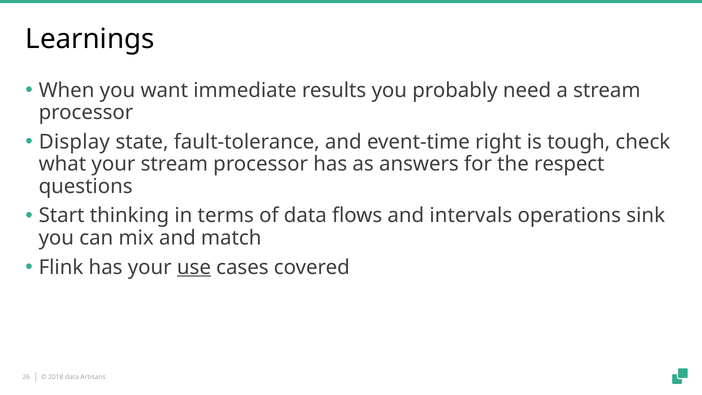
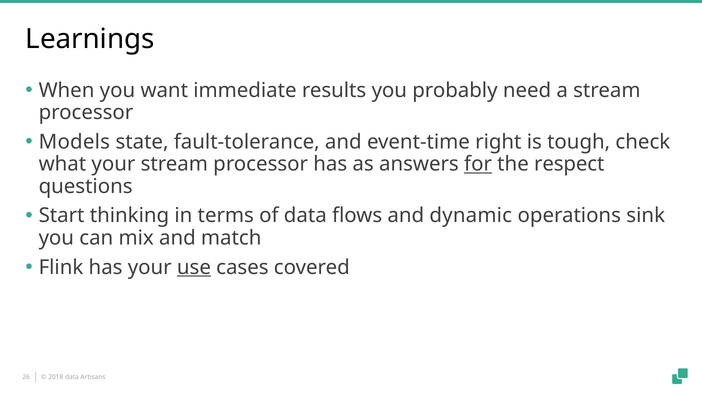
Display: Display -> Models
for underline: none -> present
intervals: intervals -> dynamic
